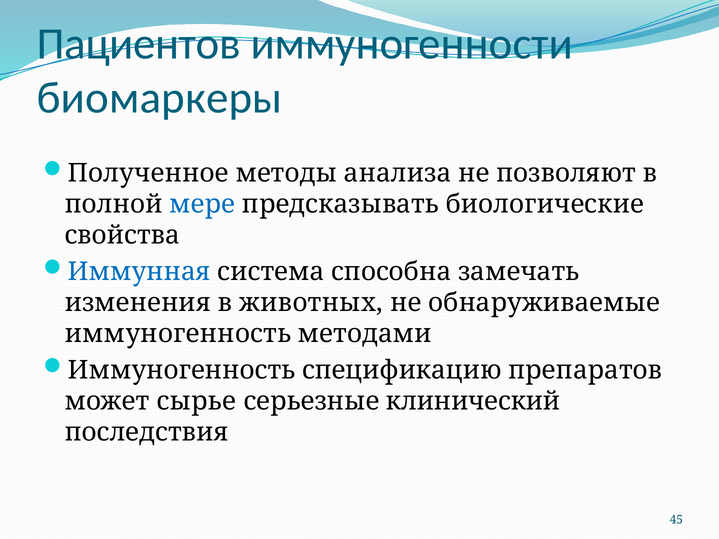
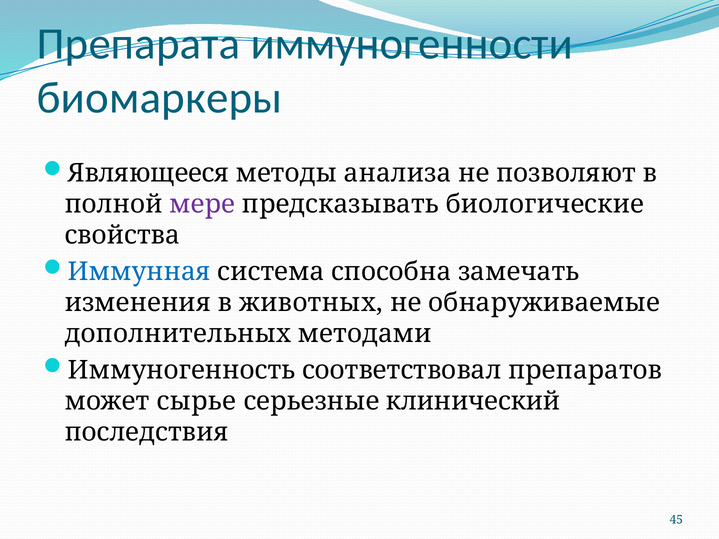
Пациентов: Пациентов -> Препарата
Полученное: Полученное -> Являющееся
мере colour: blue -> purple
иммуногенность at (178, 334): иммуногенность -> дополнительных
спецификацию: спецификацию -> соответствовал
